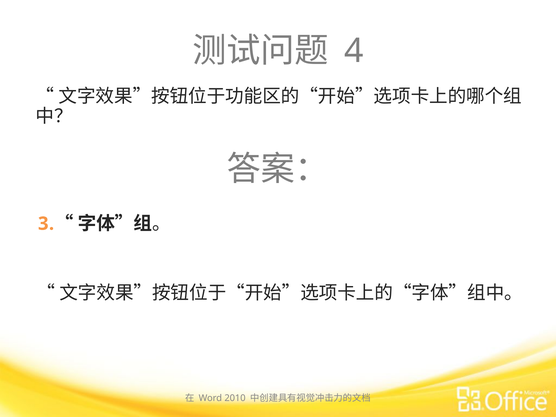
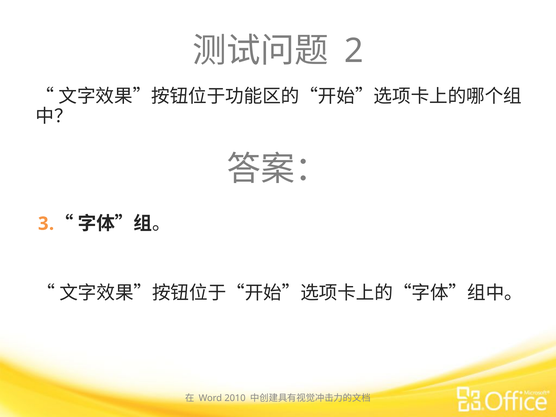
4: 4 -> 2
